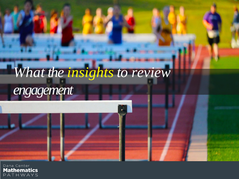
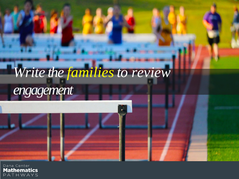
What: What -> Write
insights: insights -> families
